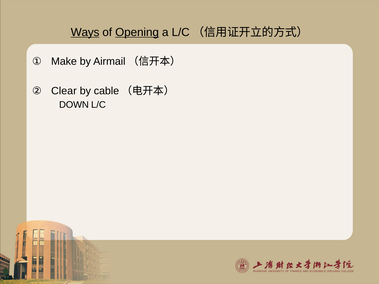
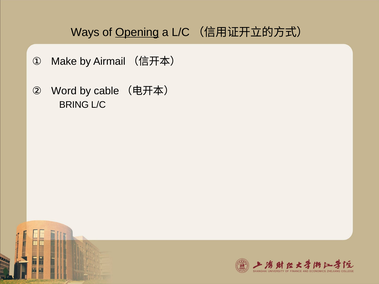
Ways underline: present -> none
Clear: Clear -> Word
DOWN: DOWN -> BRING
